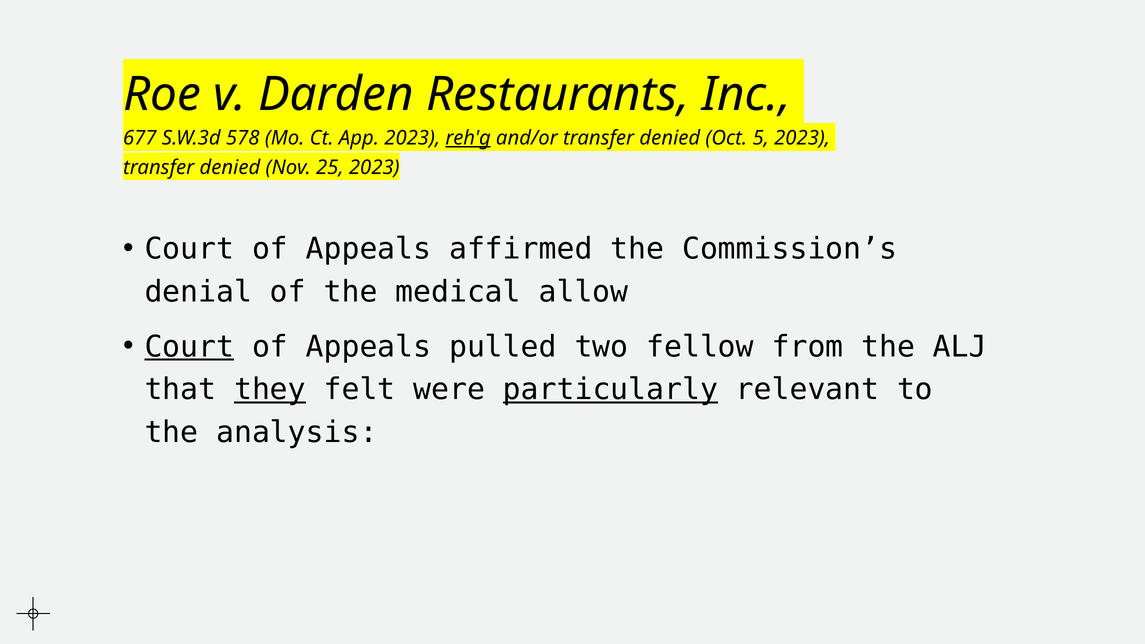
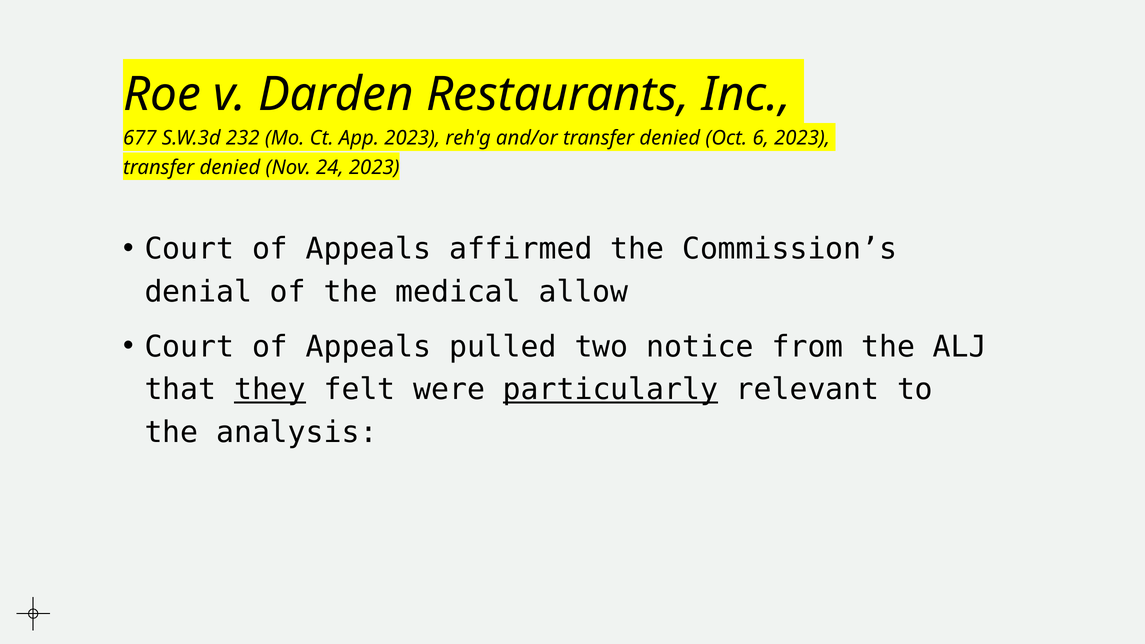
578: 578 -> 232
reh'g underline: present -> none
5: 5 -> 6
25: 25 -> 24
Court at (189, 347) underline: present -> none
fellow: fellow -> notice
